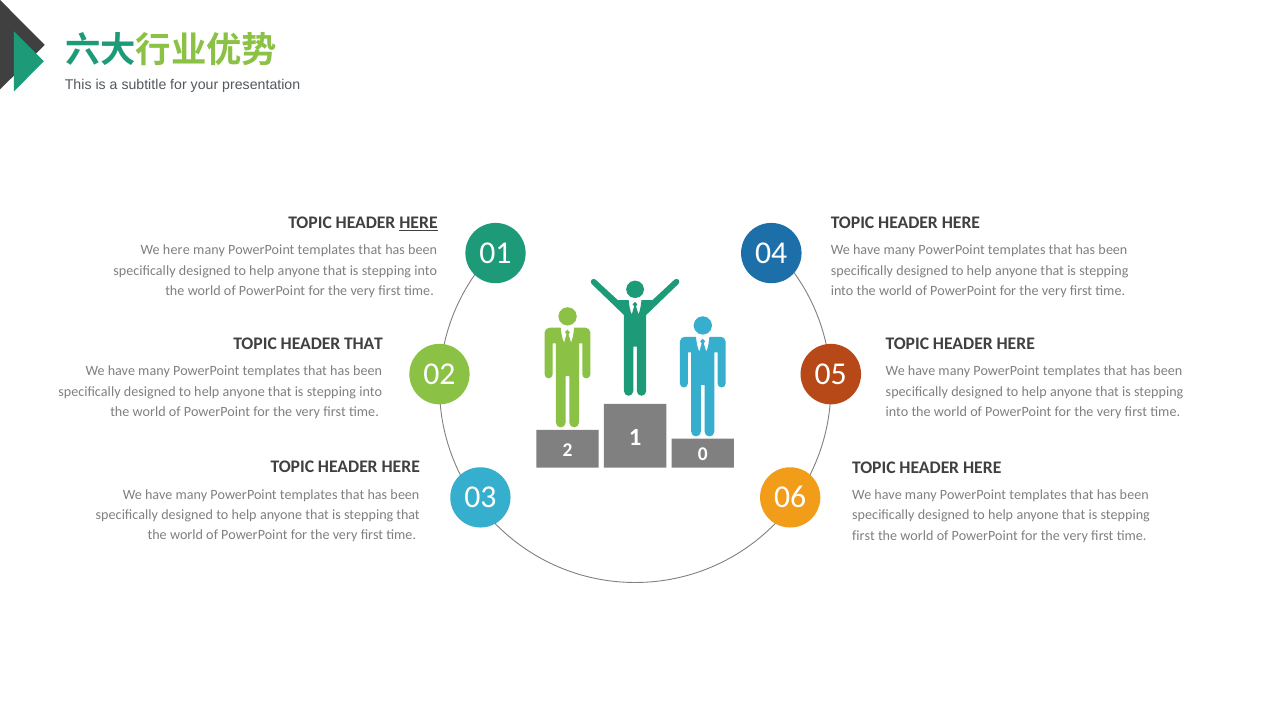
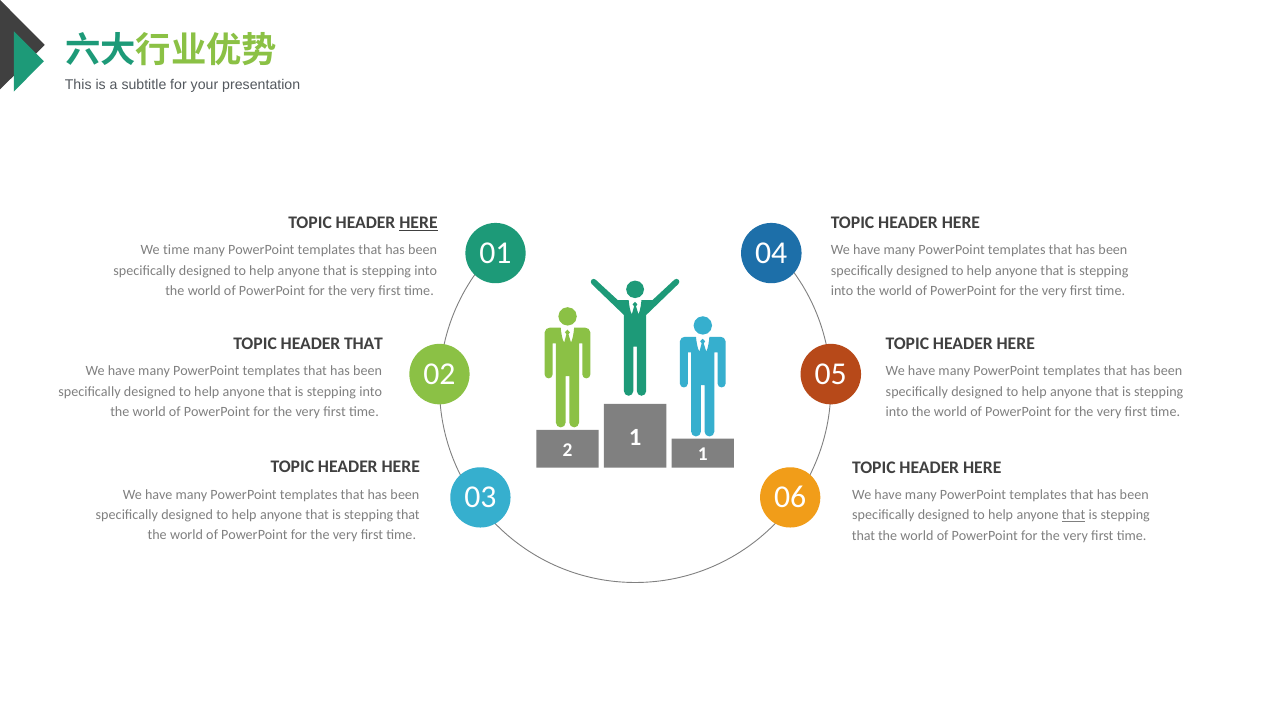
We here: here -> time
2 0: 0 -> 1
that at (1074, 515) underline: none -> present
first at (863, 535): first -> that
